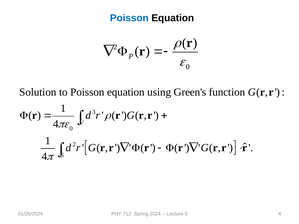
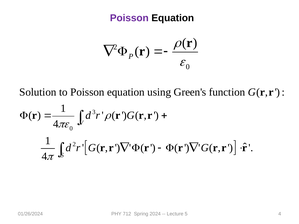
Poisson at (129, 18) colour: blue -> purple
